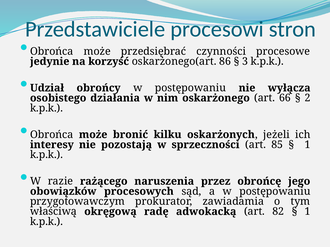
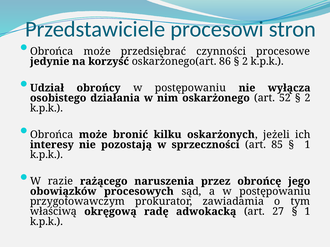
3 at (245, 62): 3 -> 2
66: 66 -> 52
82: 82 -> 27
